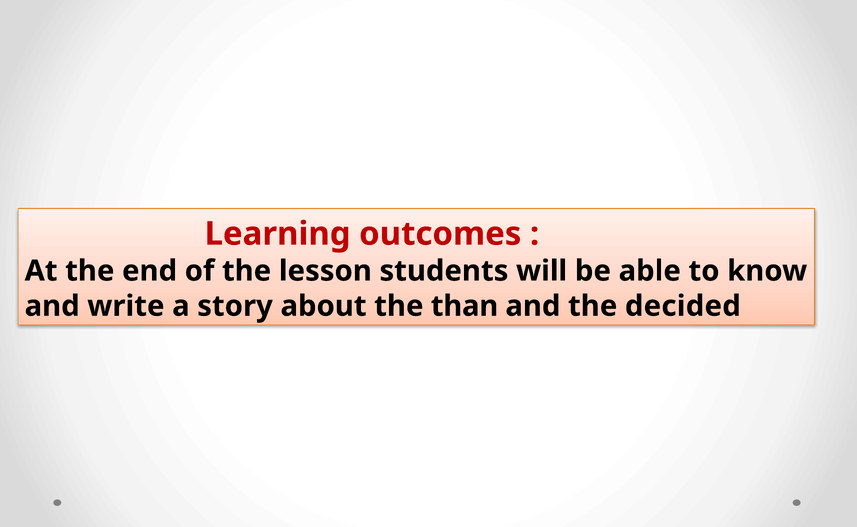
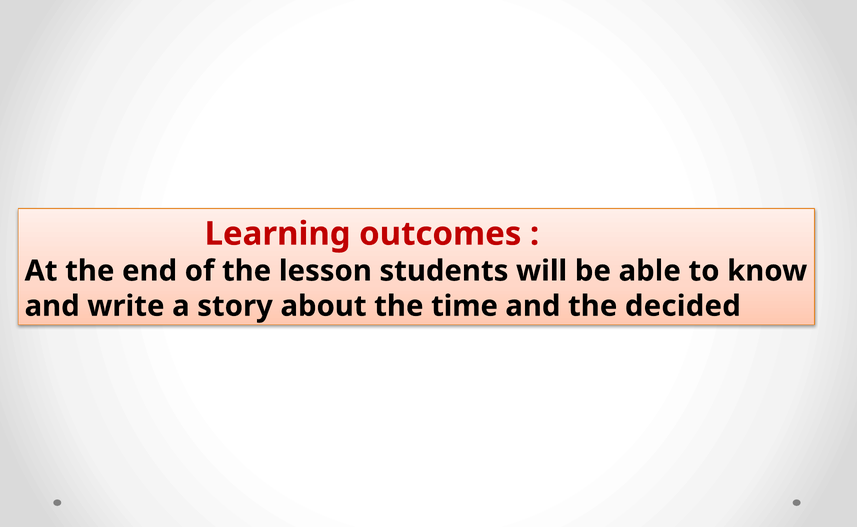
than: than -> time
